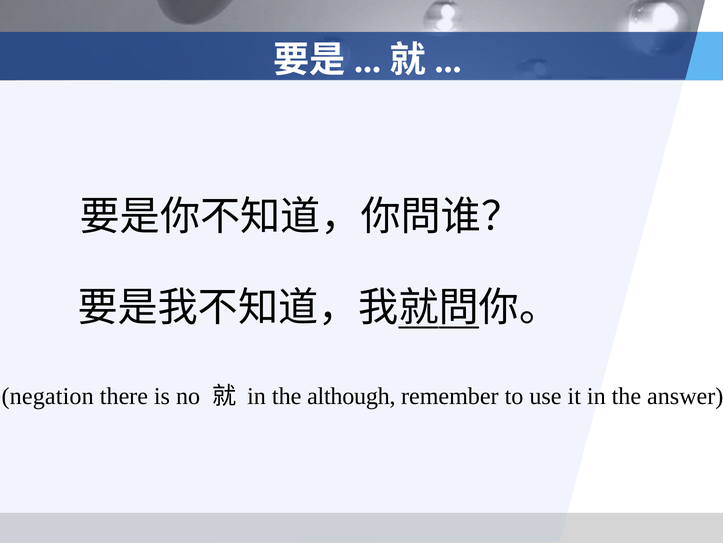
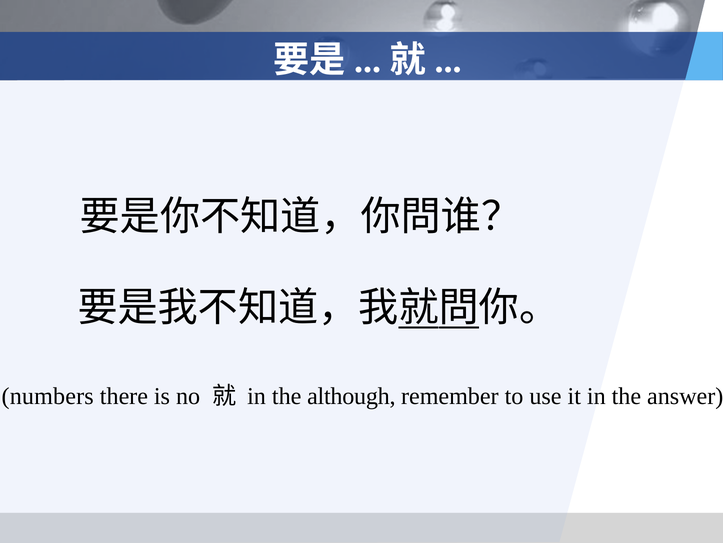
negation: negation -> numbers
